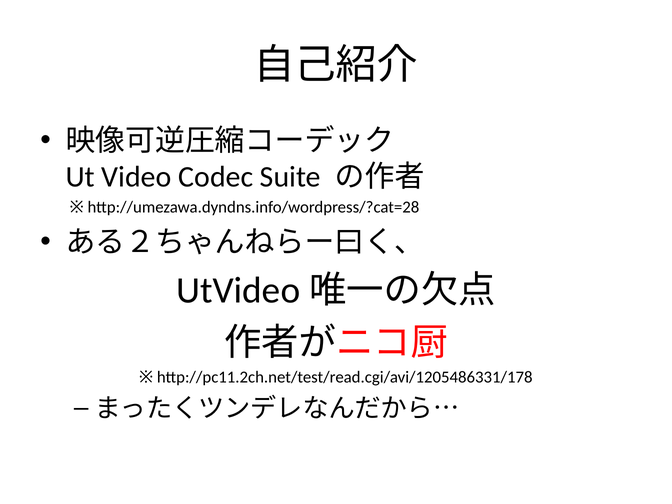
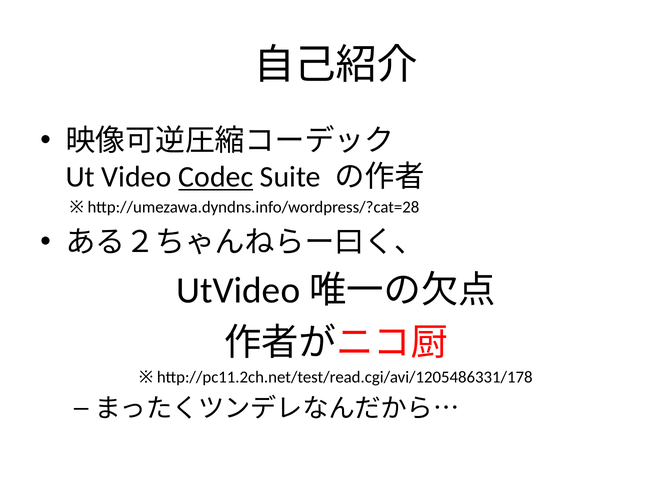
Codec underline: none -> present
